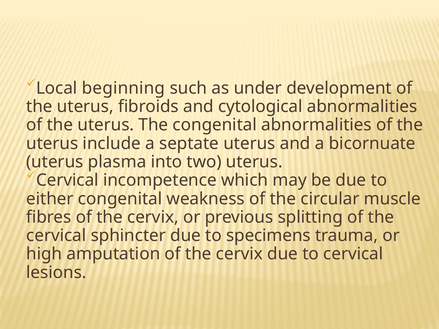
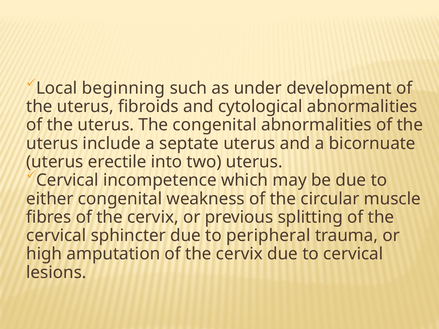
plasma: plasma -> erectile
specimens: specimens -> peripheral
